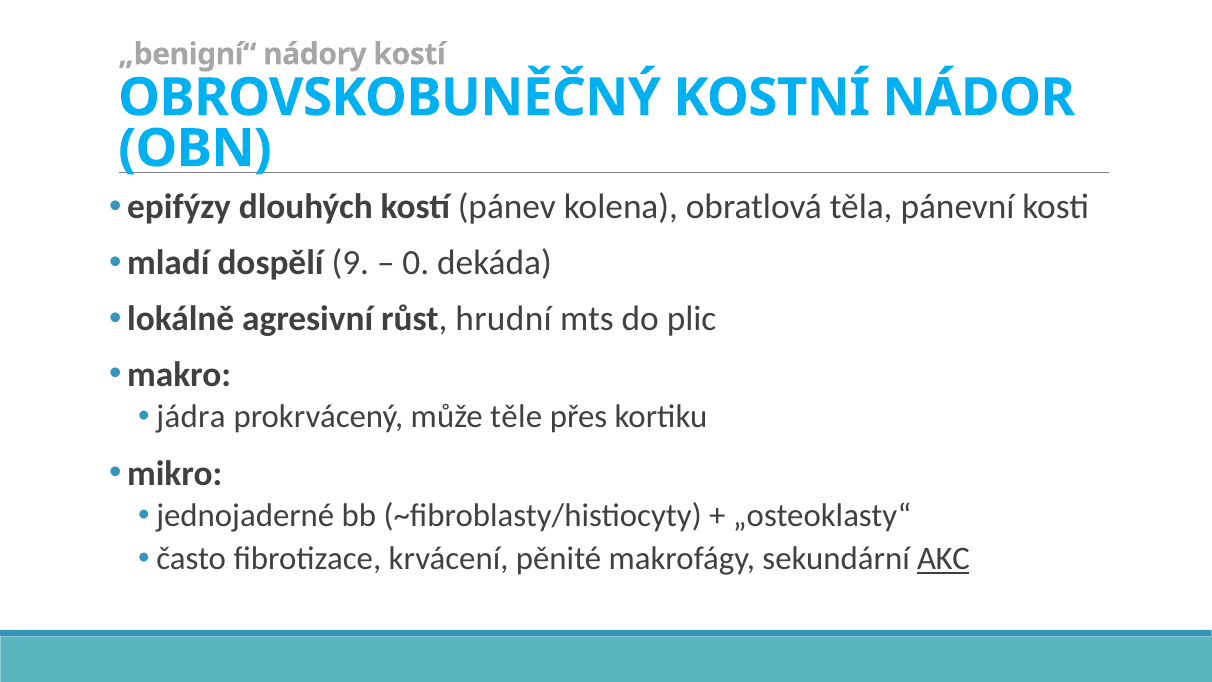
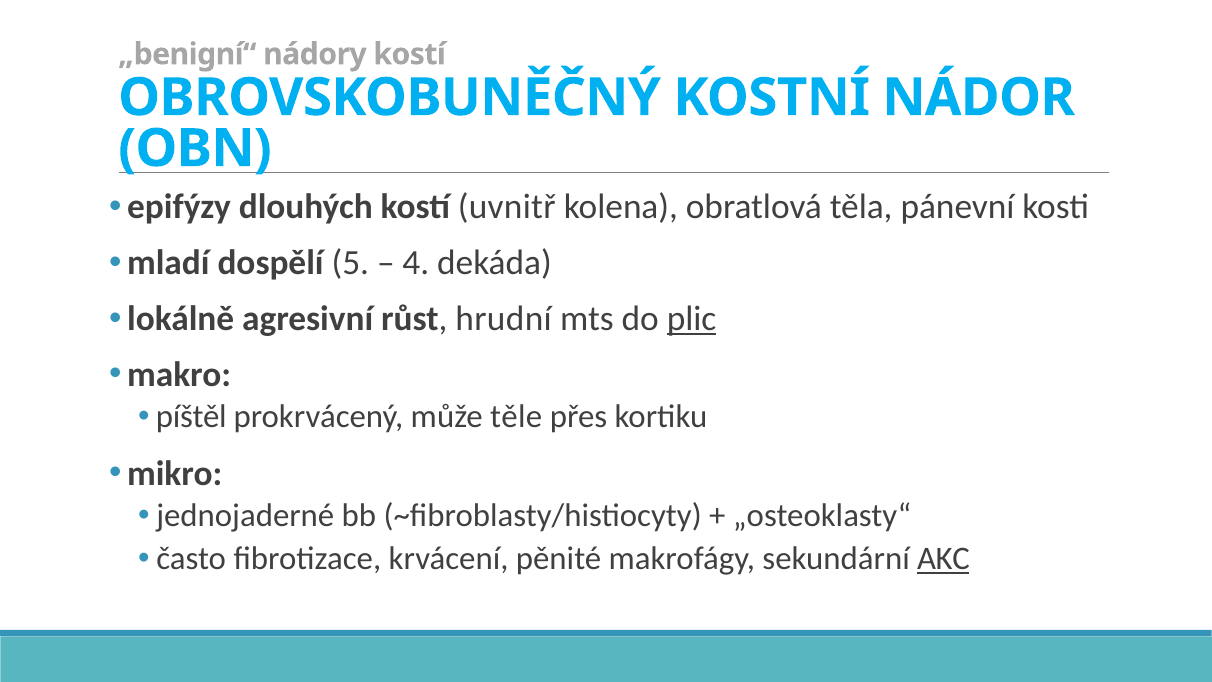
pánev: pánev -> uvnitř
9: 9 -> 5
0: 0 -> 4
plic underline: none -> present
jádra: jádra -> píštěl
